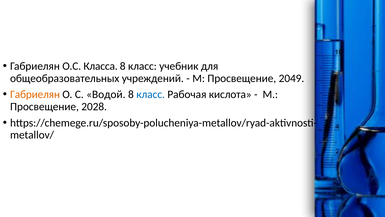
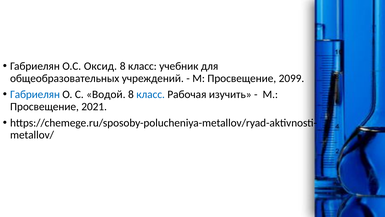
Класса: Класса -> Оксид
2049: 2049 -> 2099
Габриелян at (35, 94) colour: orange -> blue
кислота: кислота -> изучить
2028: 2028 -> 2021
